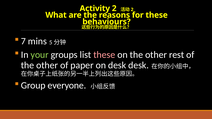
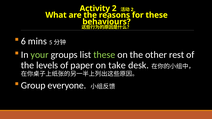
7: 7 -> 6
these at (104, 55) colour: pink -> light green
other at (47, 65): other -> levels
on desk: desk -> take
